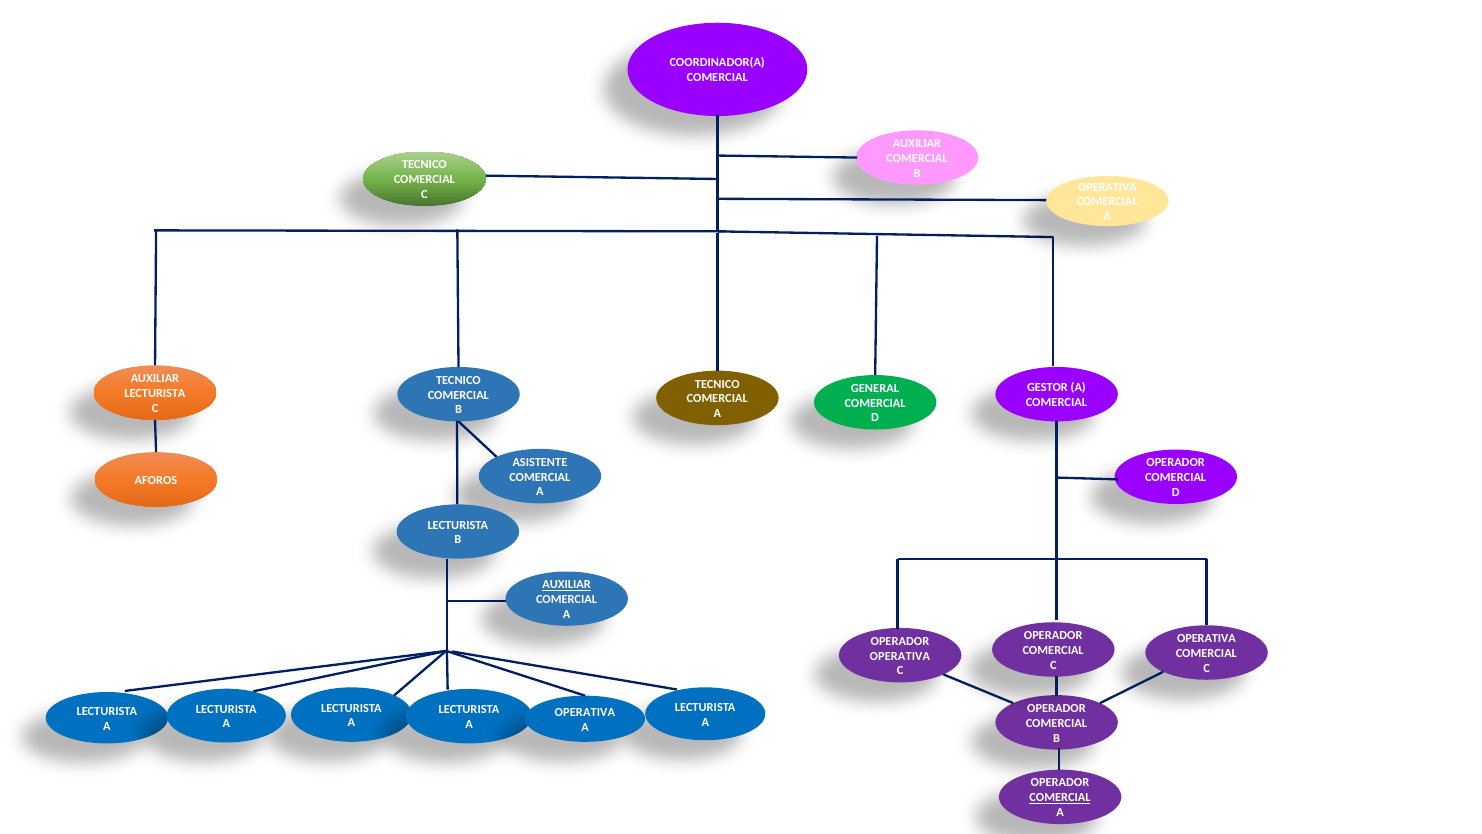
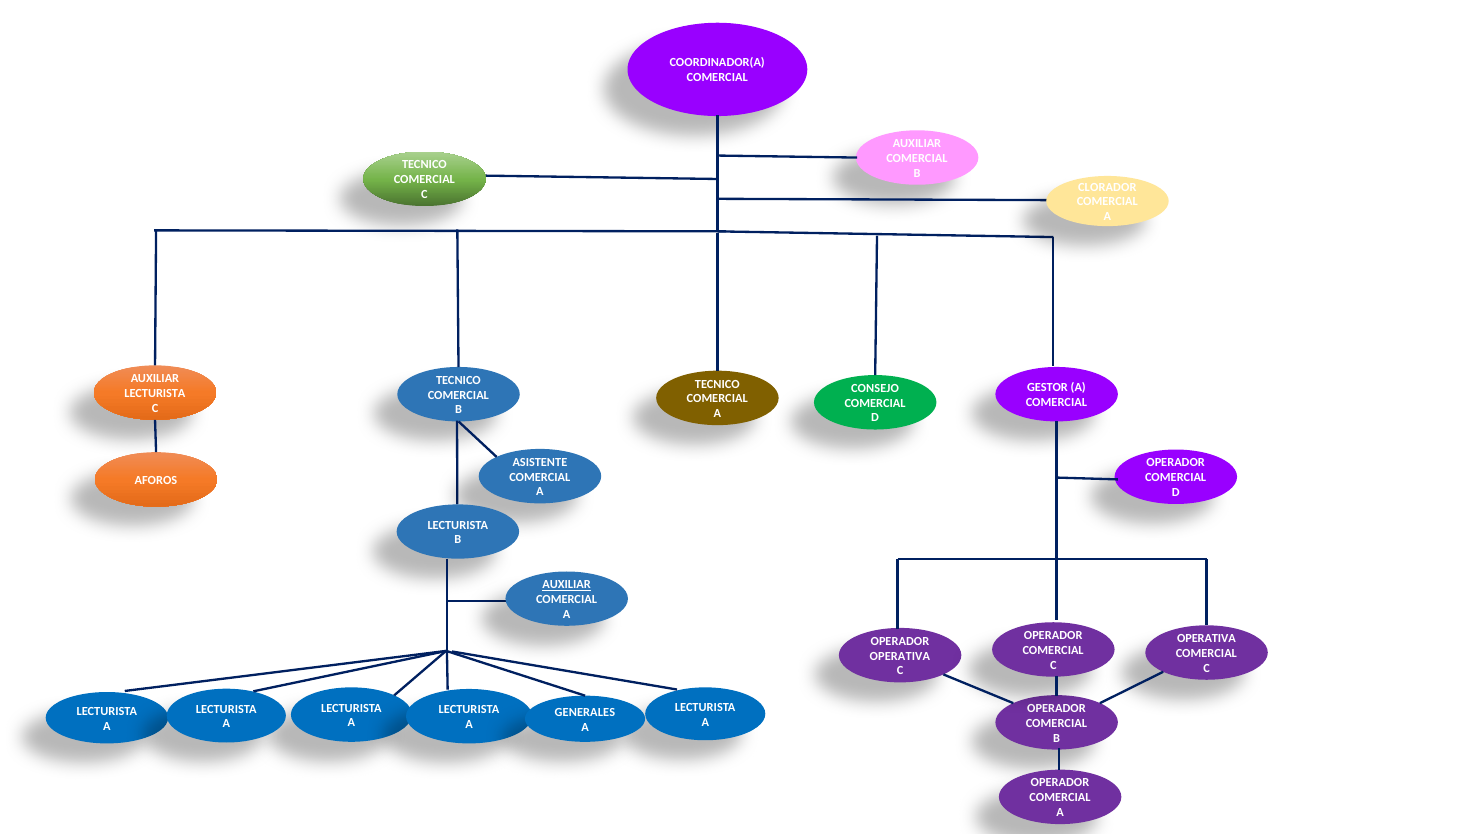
OPERATIVA at (1107, 187): OPERATIVA -> CLORADOR
GENERAL: GENERAL -> CONSEJO
OPERATIVA at (585, 712): OPERATIVA -> GENERALES
COMERCIAL at (1060, 797) underline: present -> none
